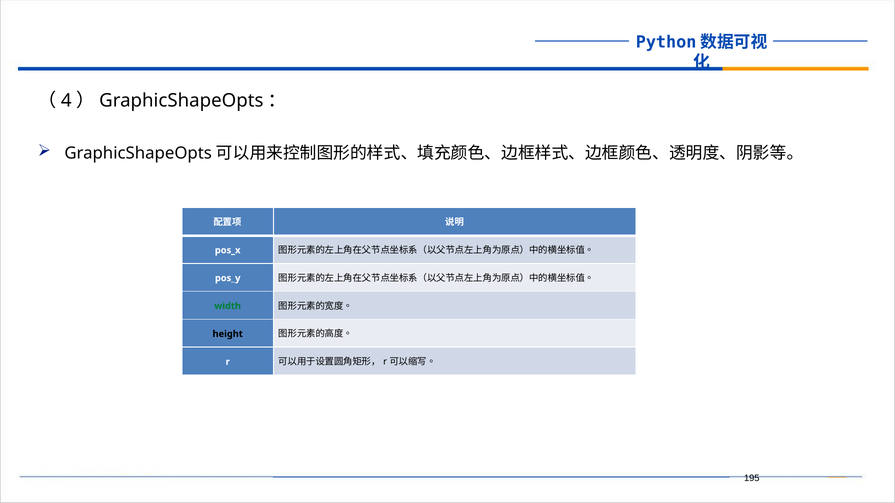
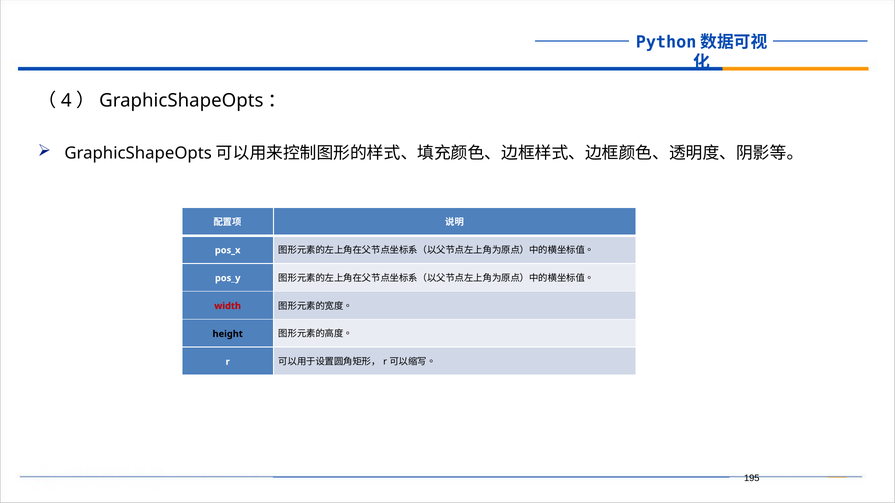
width colour: green -> red
